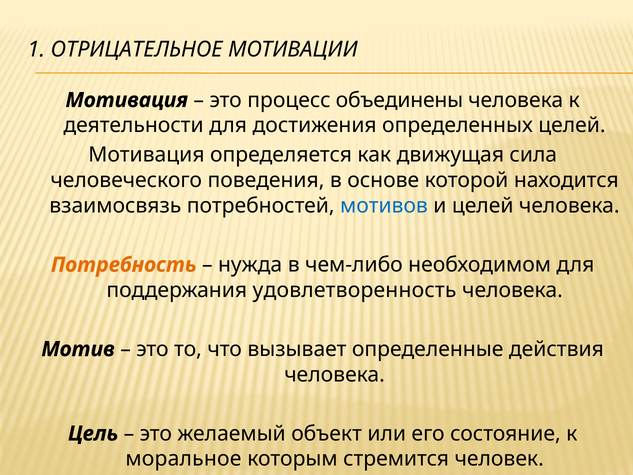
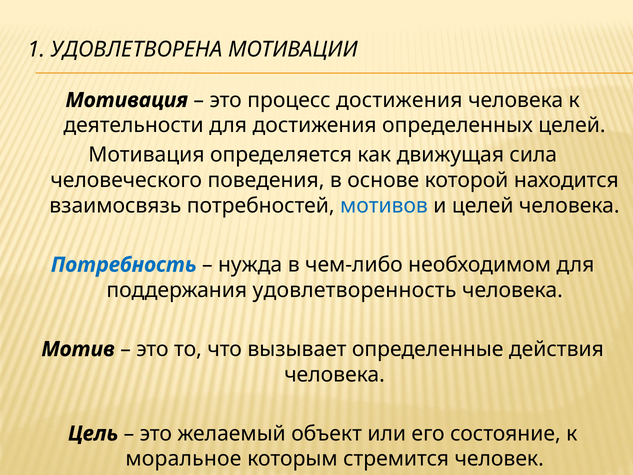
ОТРИЦАТЕЛЬНОЕ: ОТРИЦАТЕЛЬНОЕ -> УДОВЛЕТВОРЕНА
процесс объединены: объединены -> достижения
Потребность colour: orange -> blue
